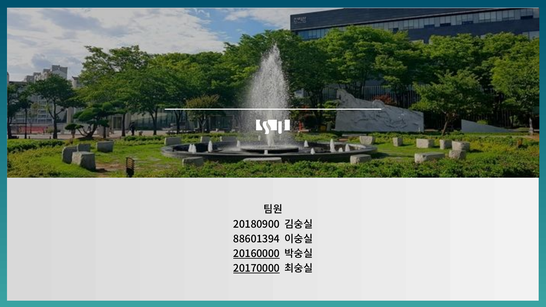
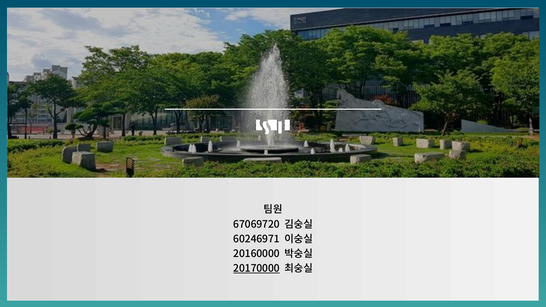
20180900: 20180900 -> 67069720
88601394: 88601394 -> 60246971
20160000 underline: present -> none
